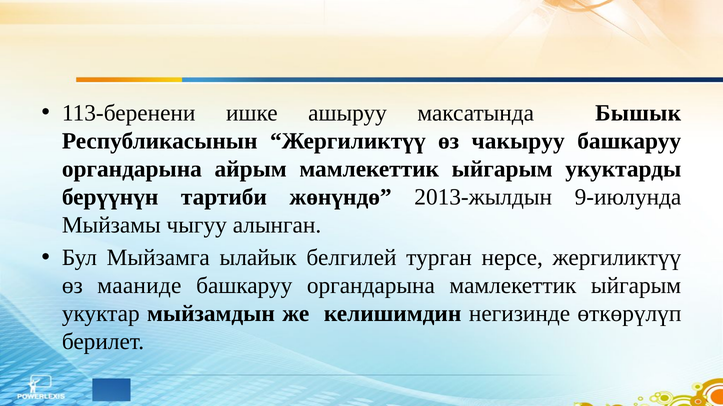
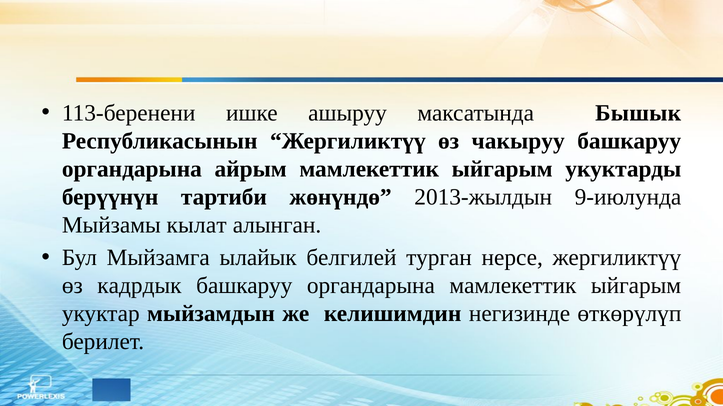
чыгуу: чыгуу -> кылат
мааниде: мааниде -> кадрдык
